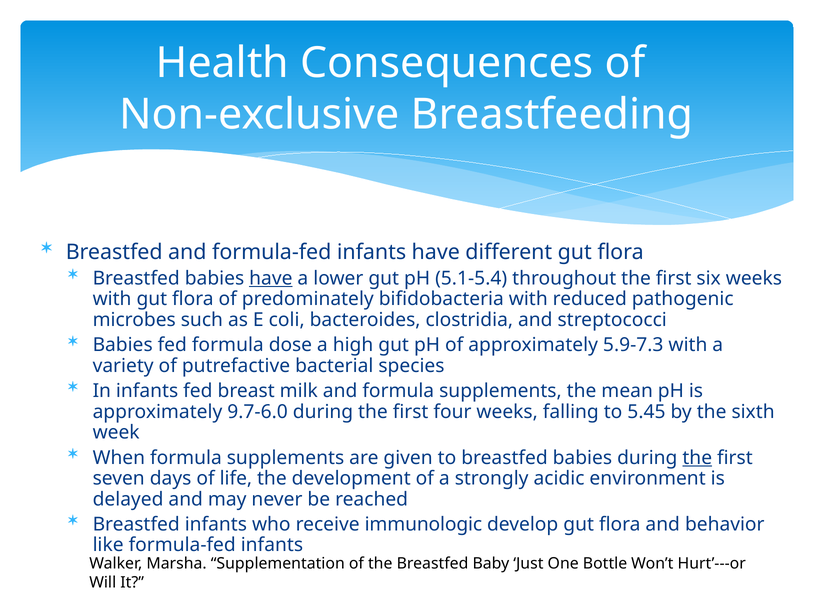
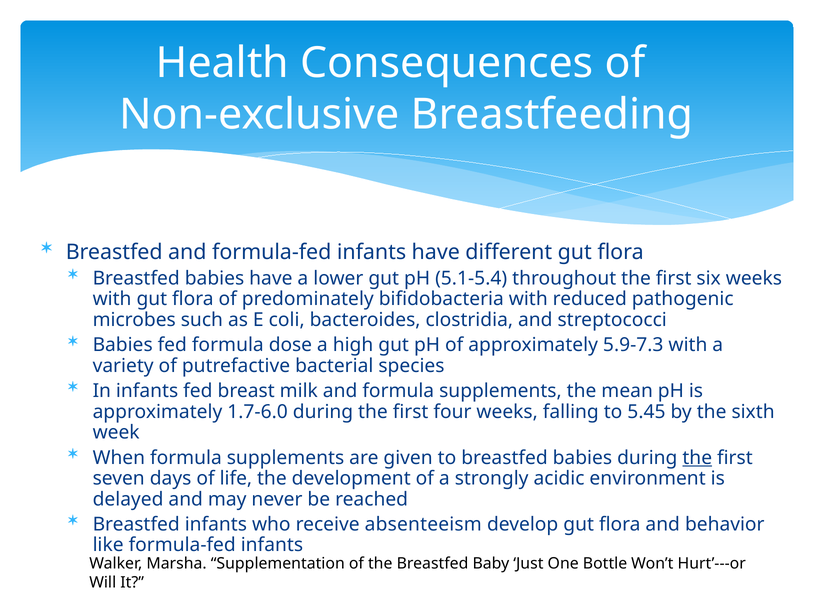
have at (271, 278) underline: present -> none
9.7-6.0: 9.7-6.0 -> 1.7-6.0
immunologic: immunologic -> absenteeism
